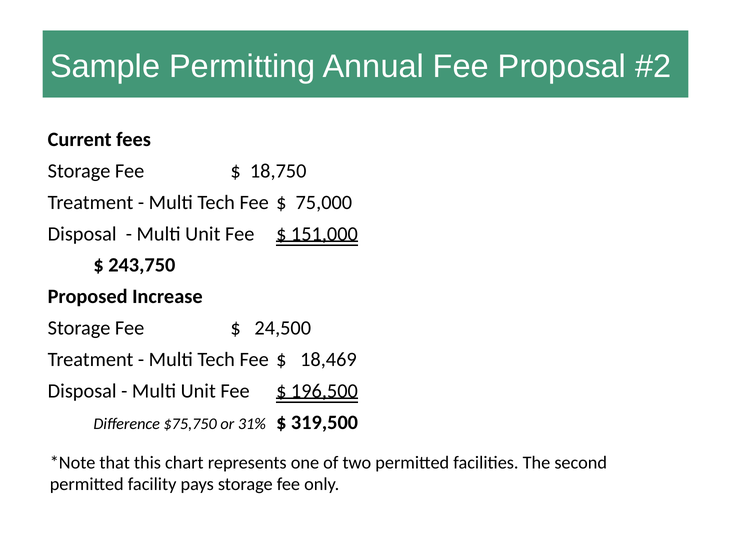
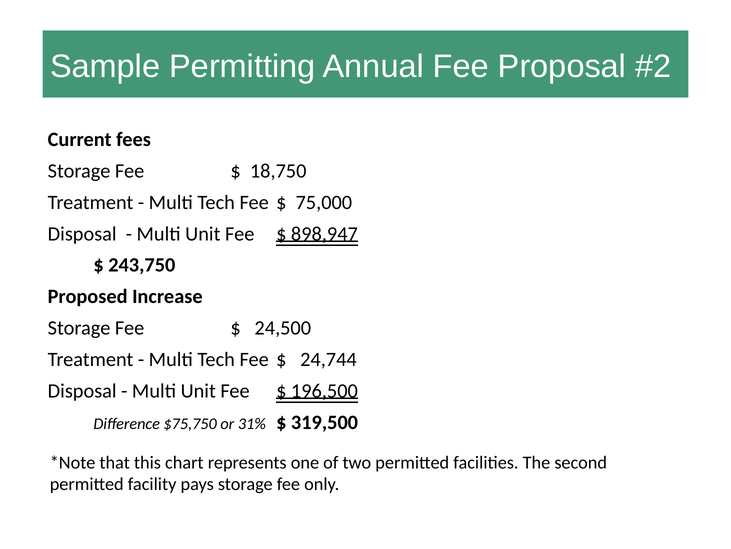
151,000: 151,000 -> 898,947
18,469: 18,469 -> 24,744
